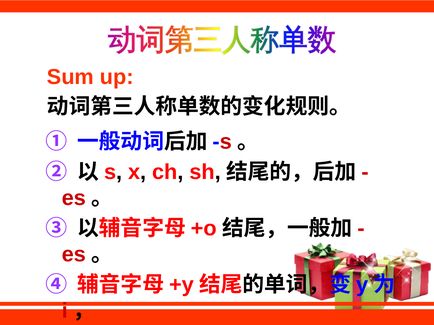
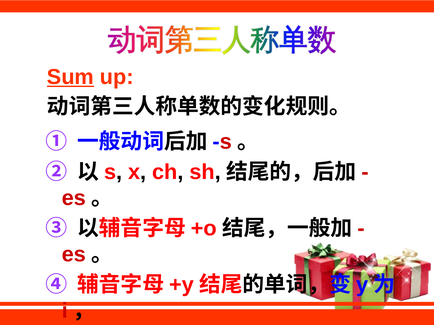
Sum underline: none -> present
